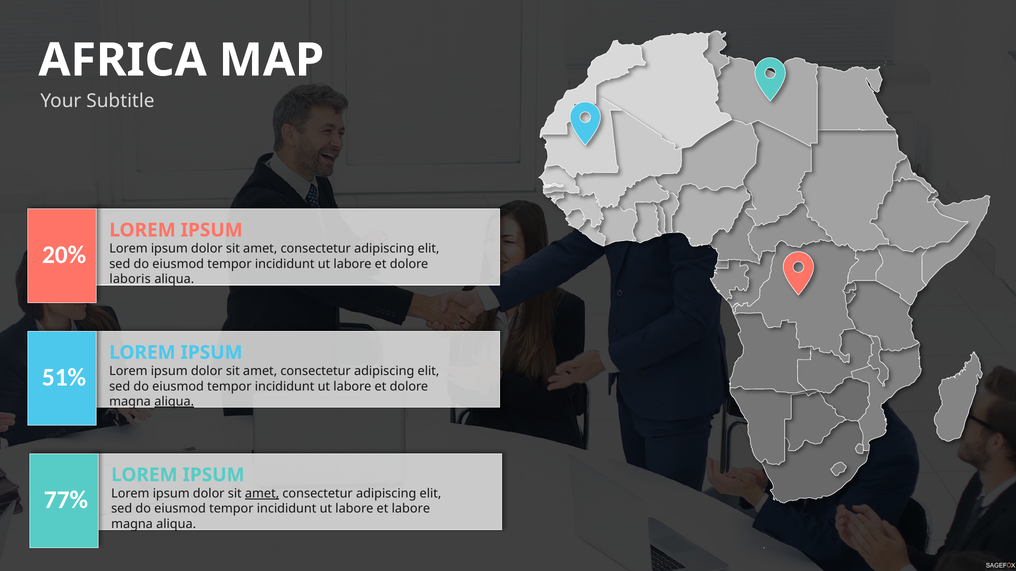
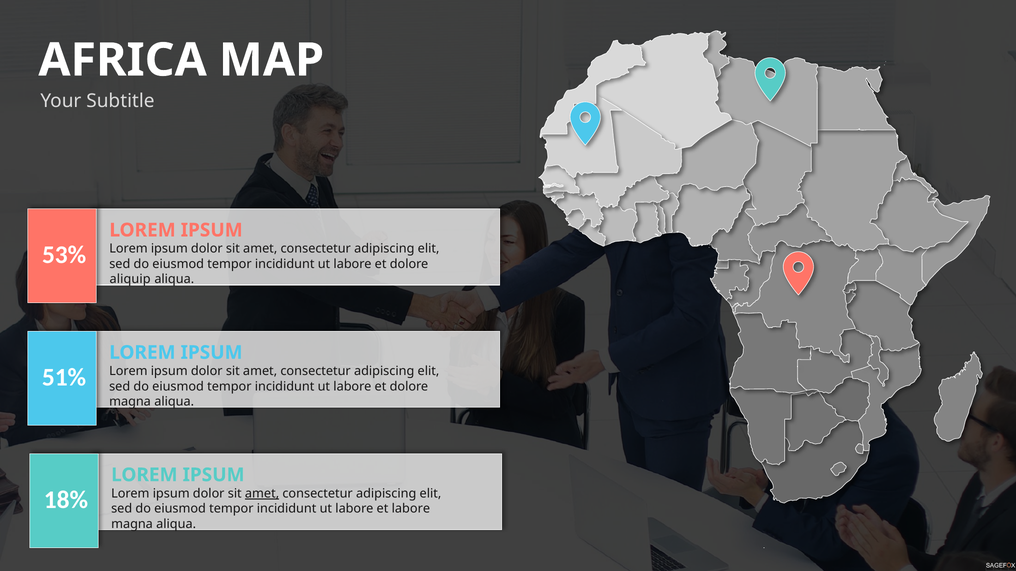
20%: 20% -> 53%
laboris: laboris -> aliquip
aliqua at (174, 402) underline: present -> none
77%: 77% -> 18%
